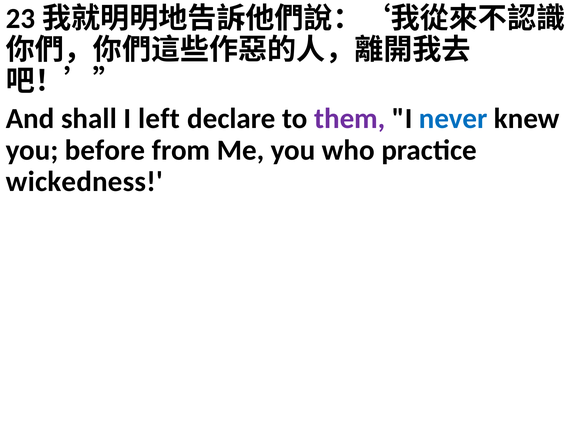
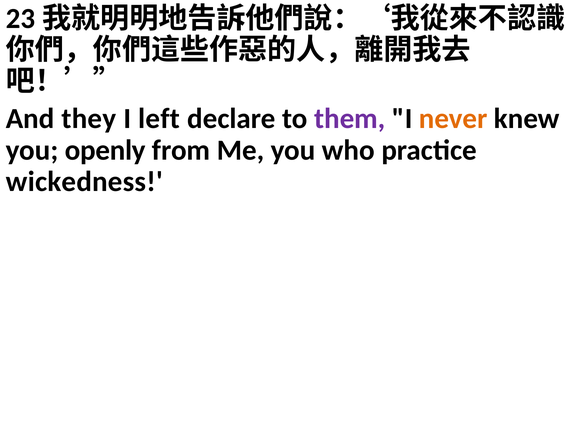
shall: shall -> they
never colour: blue -> orange
before: before -> openly
